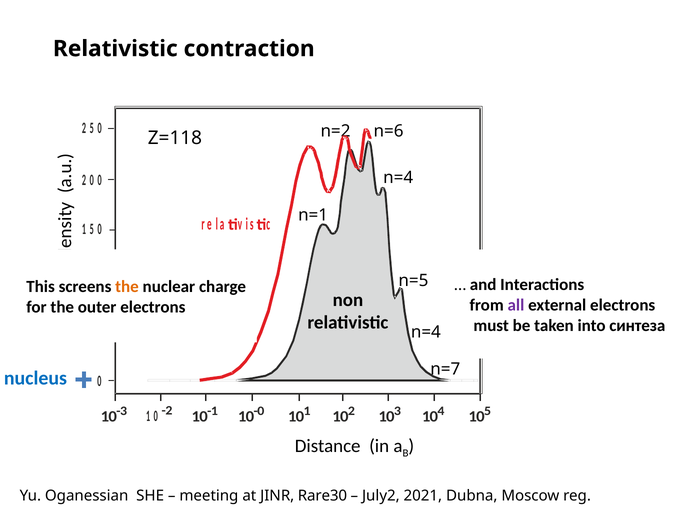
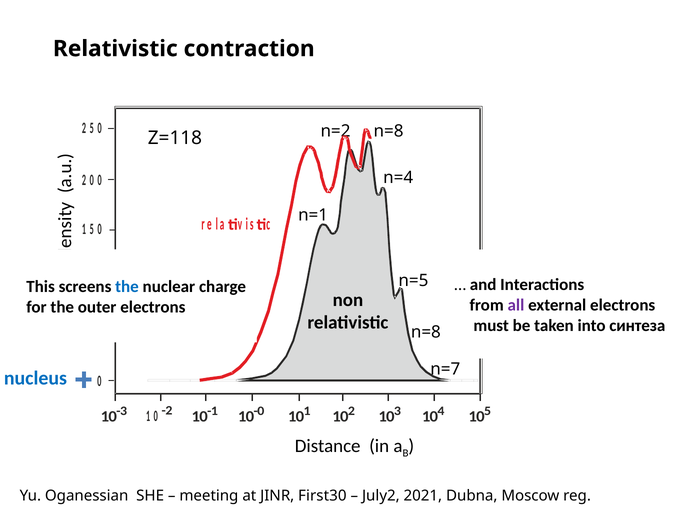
n=6 at (389, 131): n=6 -> n=8
the at (127, 287) colour: orange -> blue
n=4 at (426, 332): n=4 -> n=8
Rare30: Rare30 -> First30
